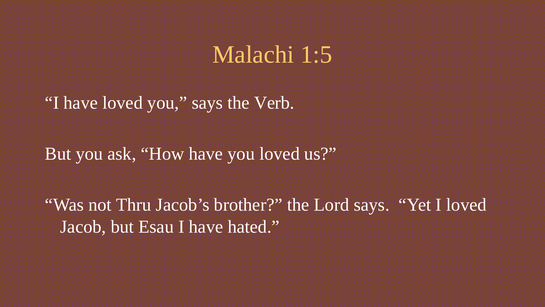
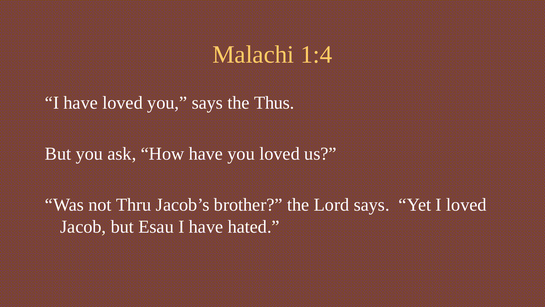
1:5: 1:5 -> 1:4
Verb: Verb -> Thus
